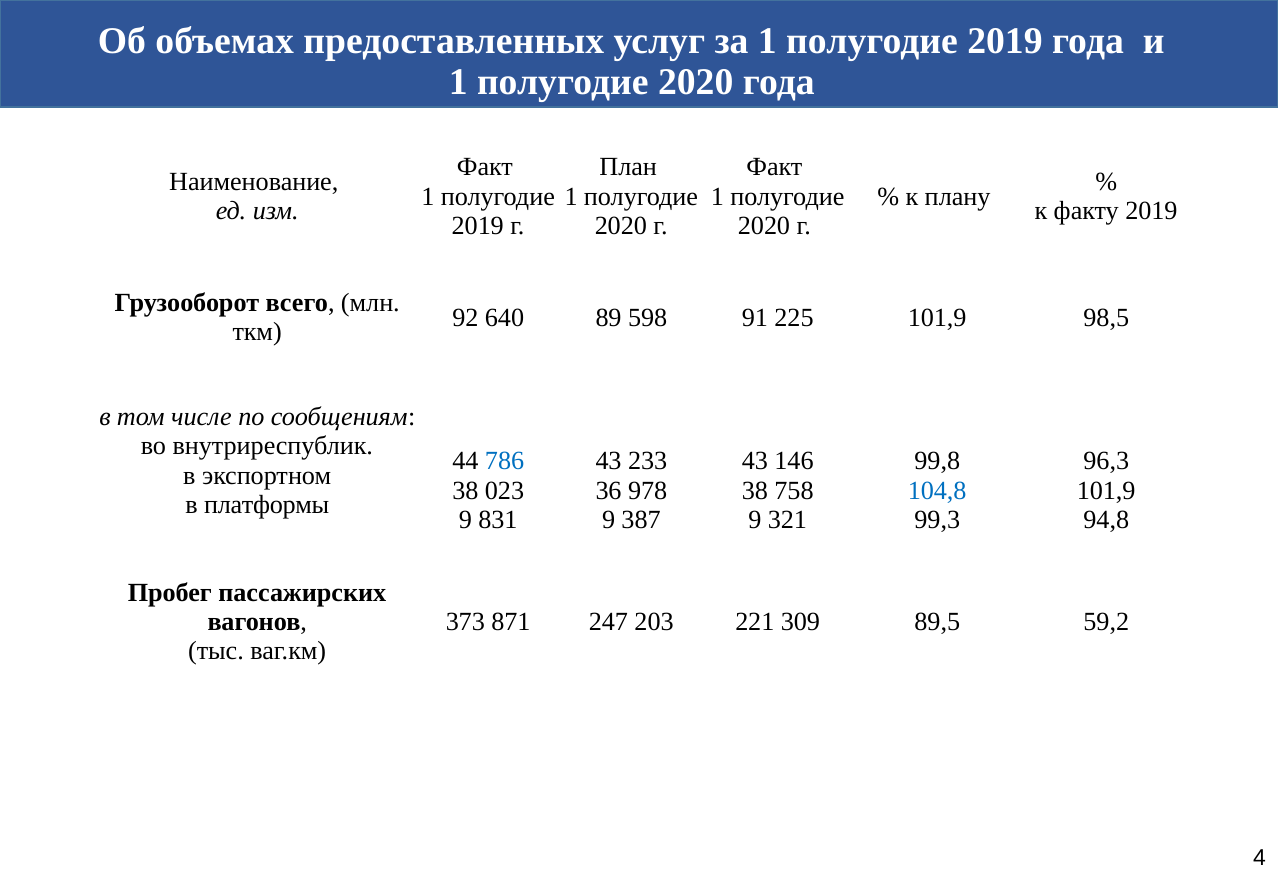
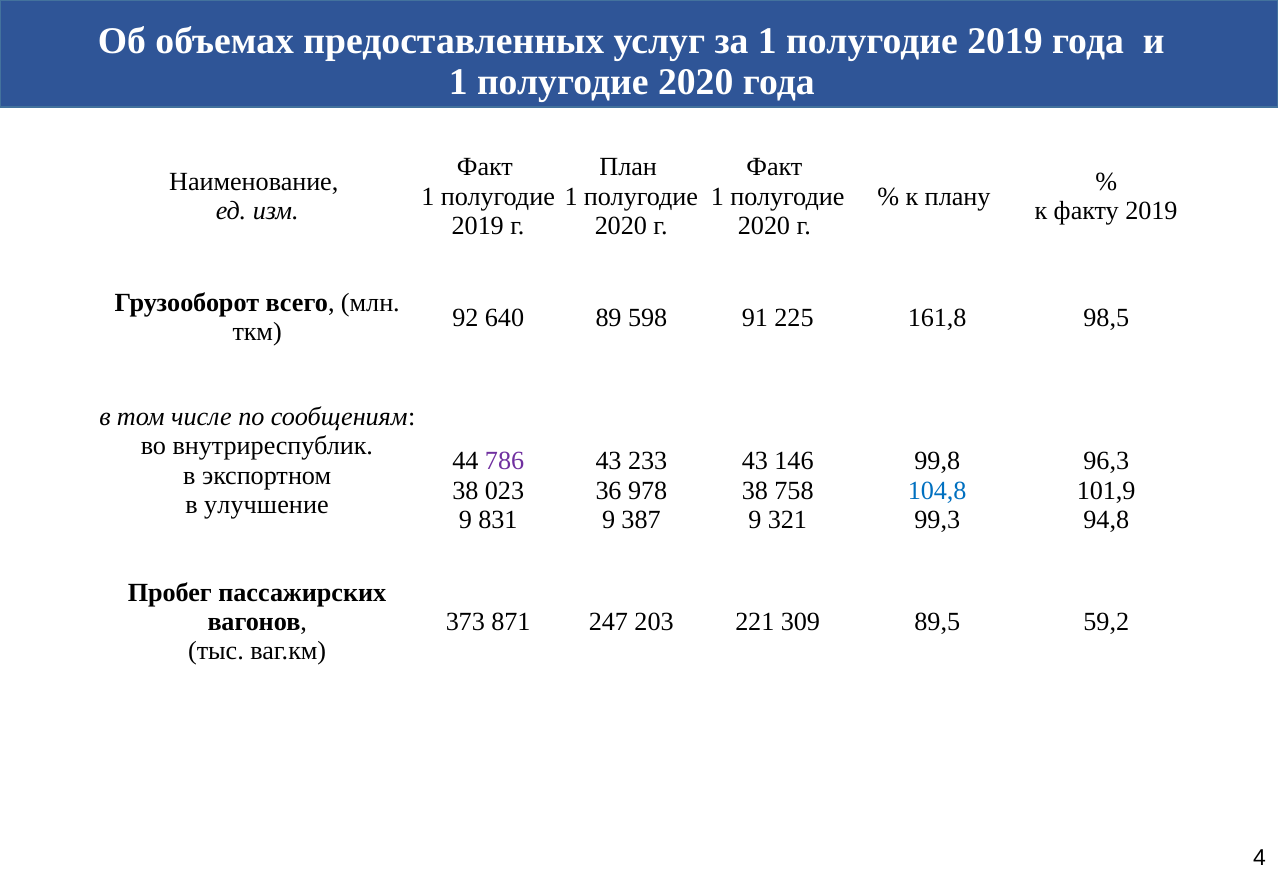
225 101,9: 101,9 -> 161,8
786 colour: blue -> purple
платформы: платформы -> улучшение
